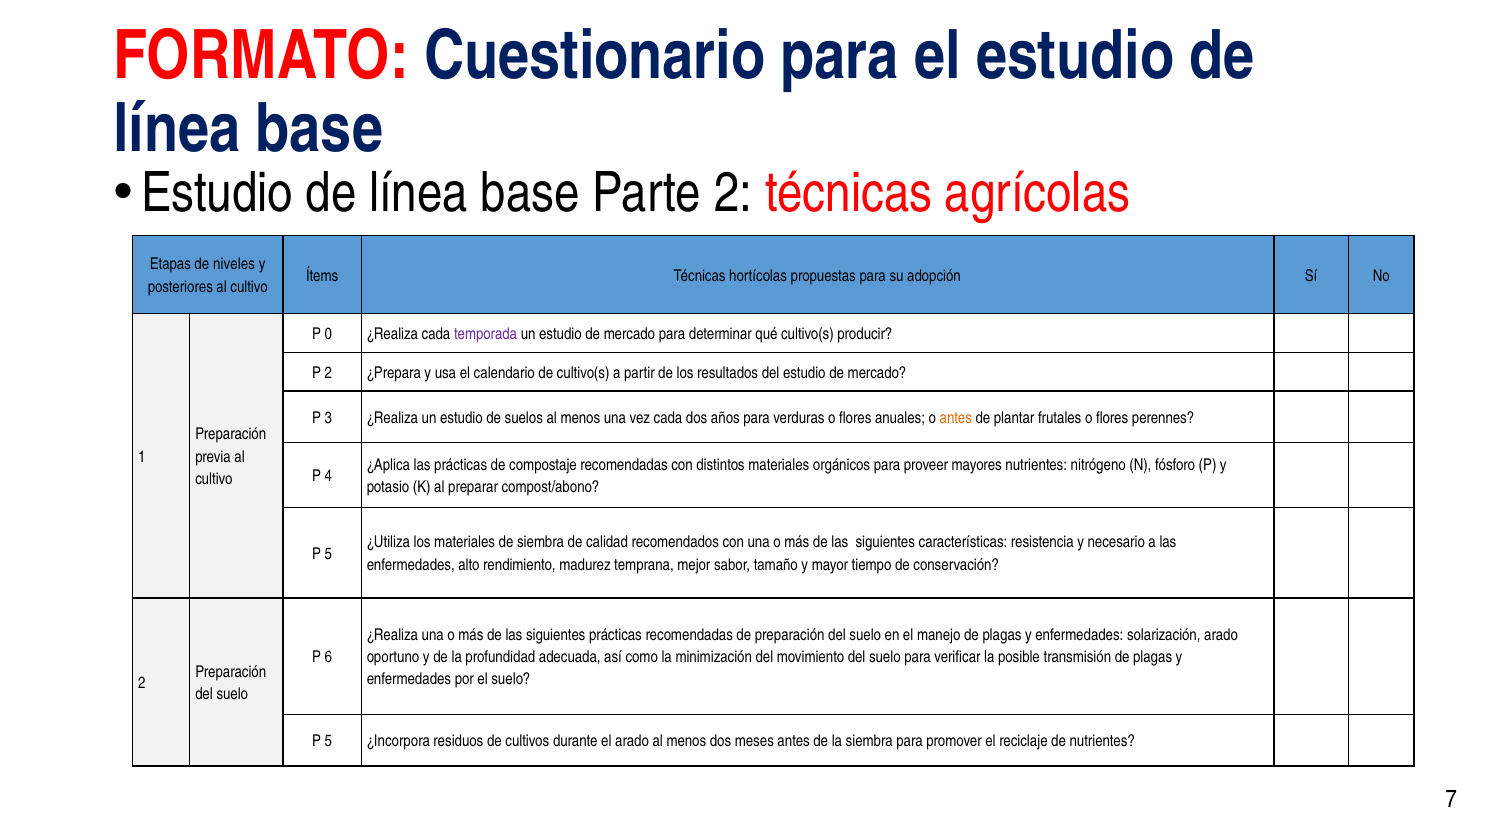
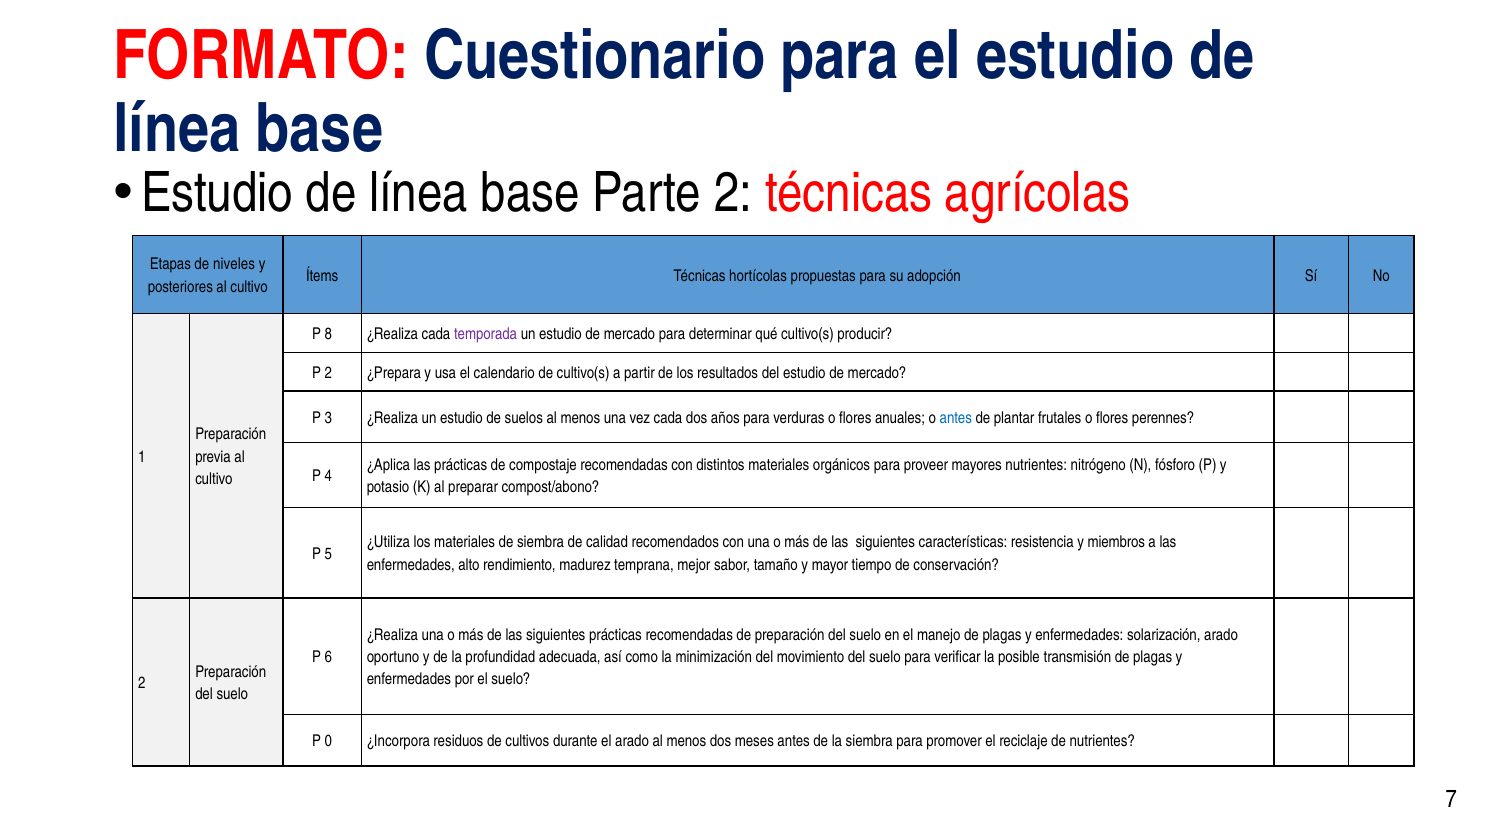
0: 0 -> 8
antes at (956, 418) colour: orange -> blue
necesario: necesario -> miembros
5 at (328, 741): 5 -> 0
